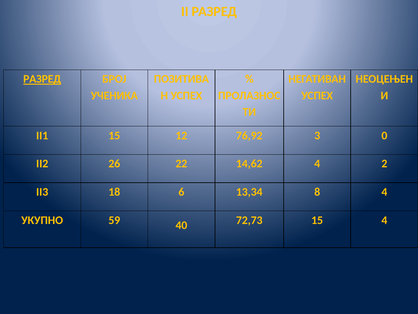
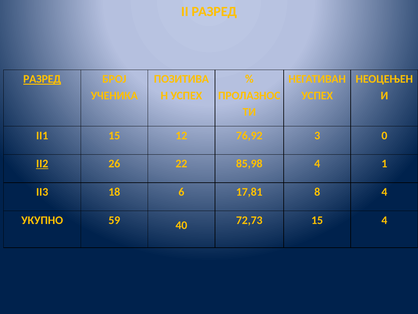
II2 underline: none -> present
14,62: 14,62 -> 85,98
2: 2 -> 1
13,34: 13,34 -> 17,81
